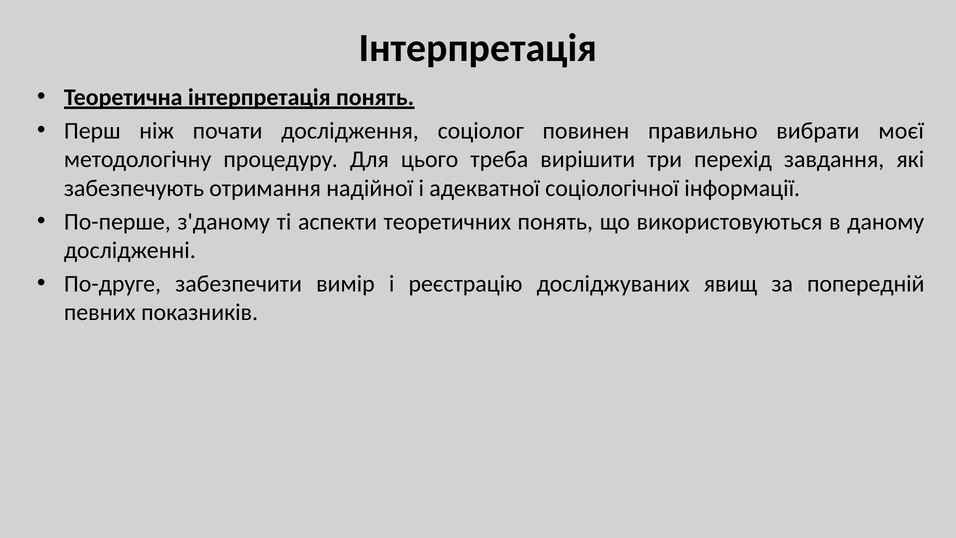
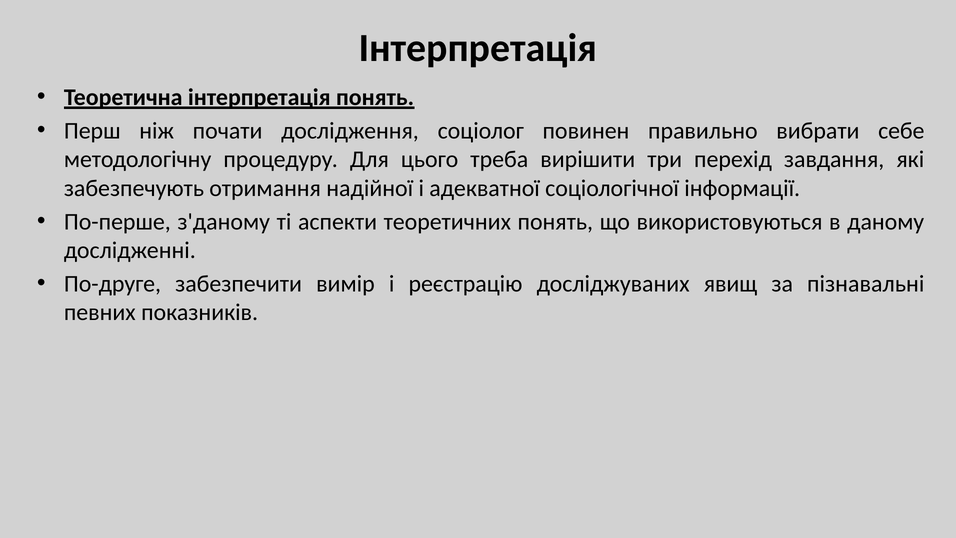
моєї: моєї -> себе
попередній: попередній -> пізнавальні
